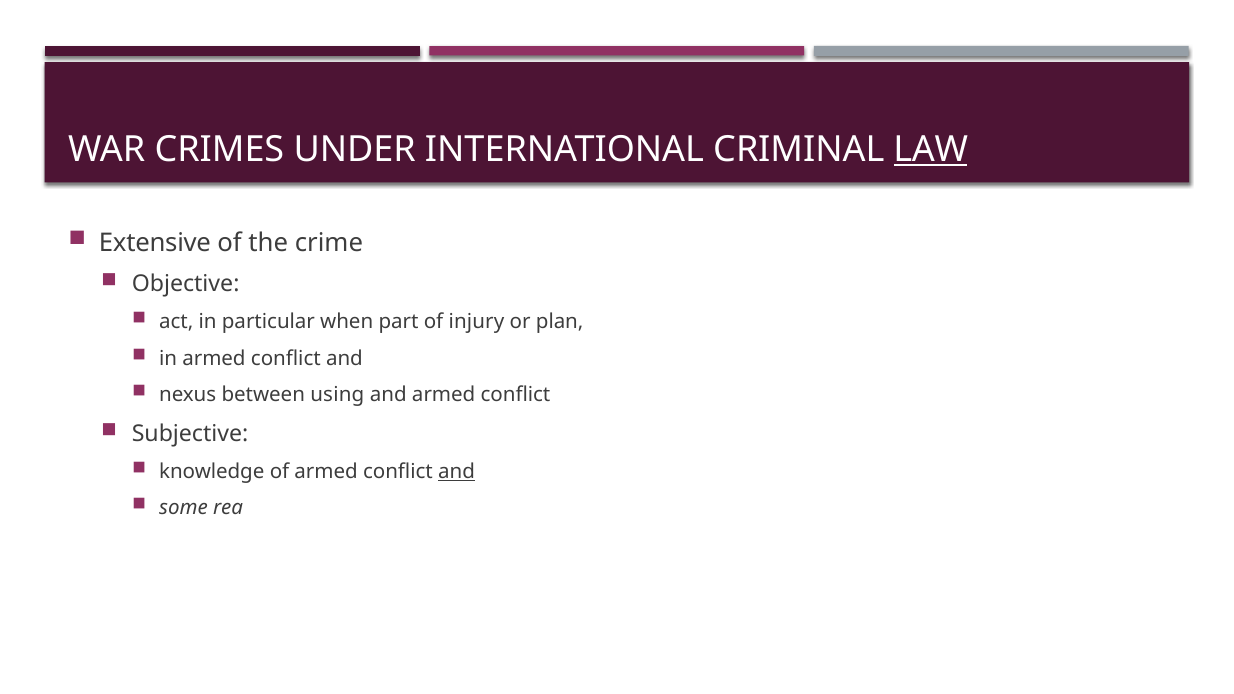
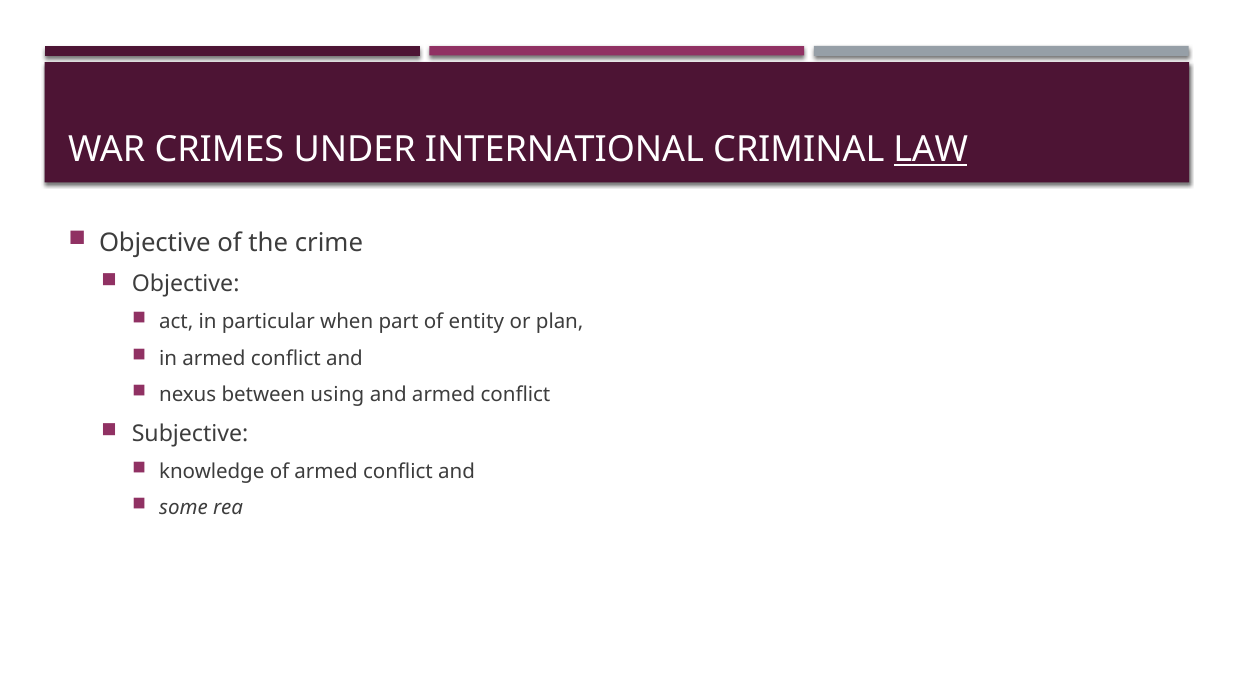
Extensive at (155, 243): Extensive -> Objective
injury: injury -> entity
and at (457, 471) underline: present -> none
